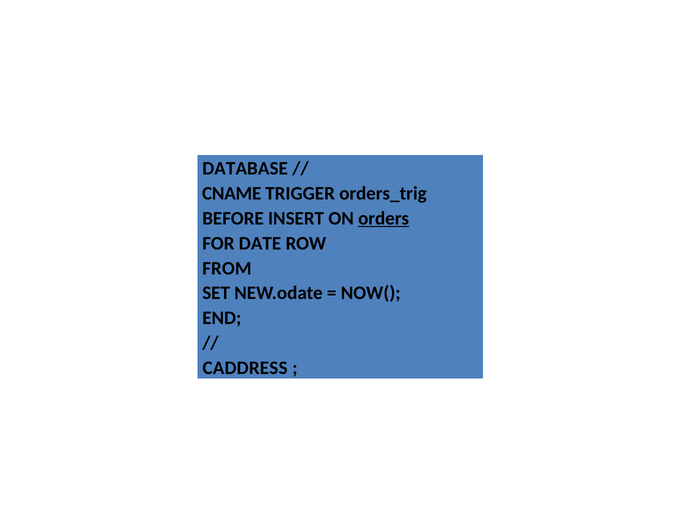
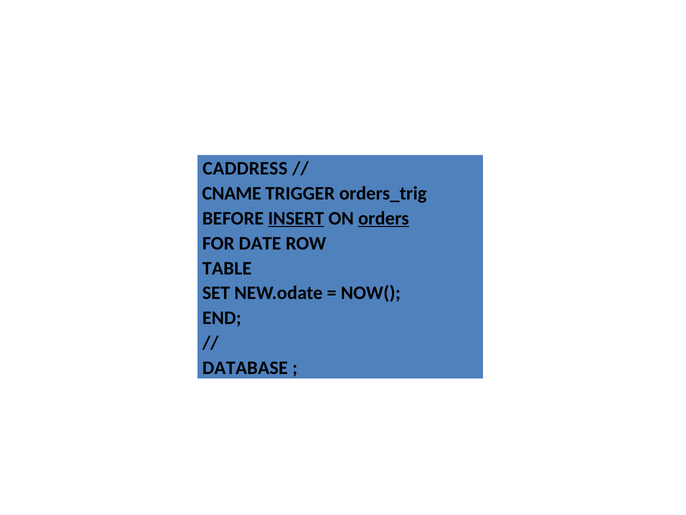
DATABASE: DATABASE -> CADDRESS
INSERT underline: none -> present
FROM: FROM -> TABLE
CADDRESS: CADDRESS -> DATABASE
